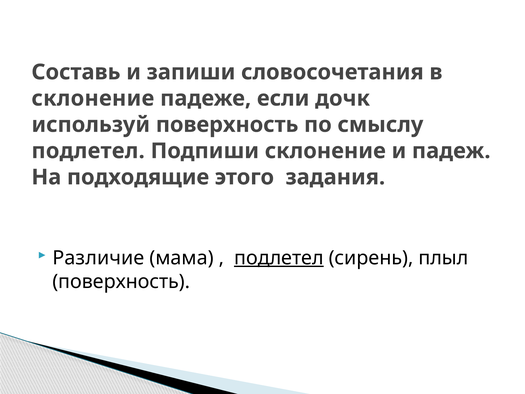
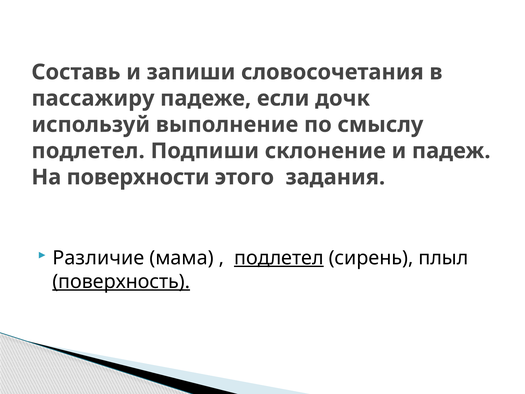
склонение at (93, 98): склонение -> пассажиру
используй поверхность: поверхность -> выполнение
подходящие: подходящие -> поверхности
поверхность at (121, 281) underline: none -> present
